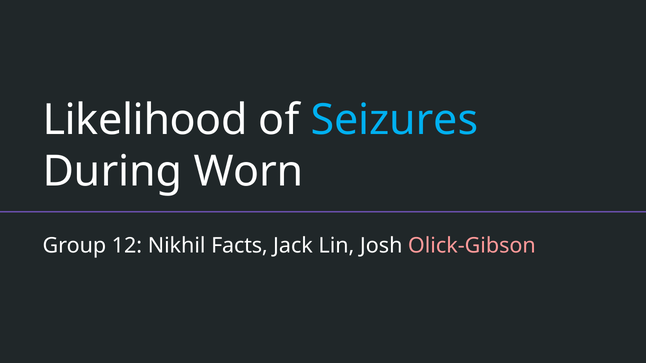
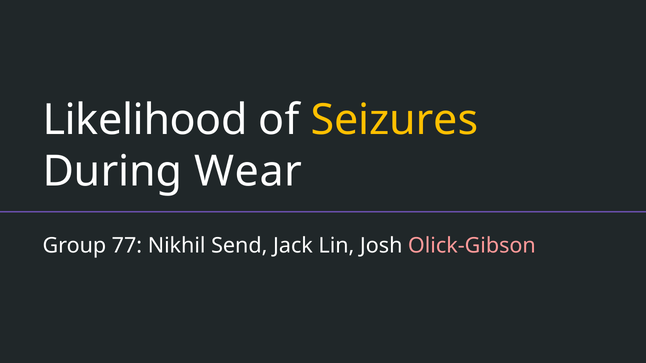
Seizures colour: light blue -> yellow
Worn: Worn -> Wear
12: 12 -> 77
Facts: Facts -> Send
